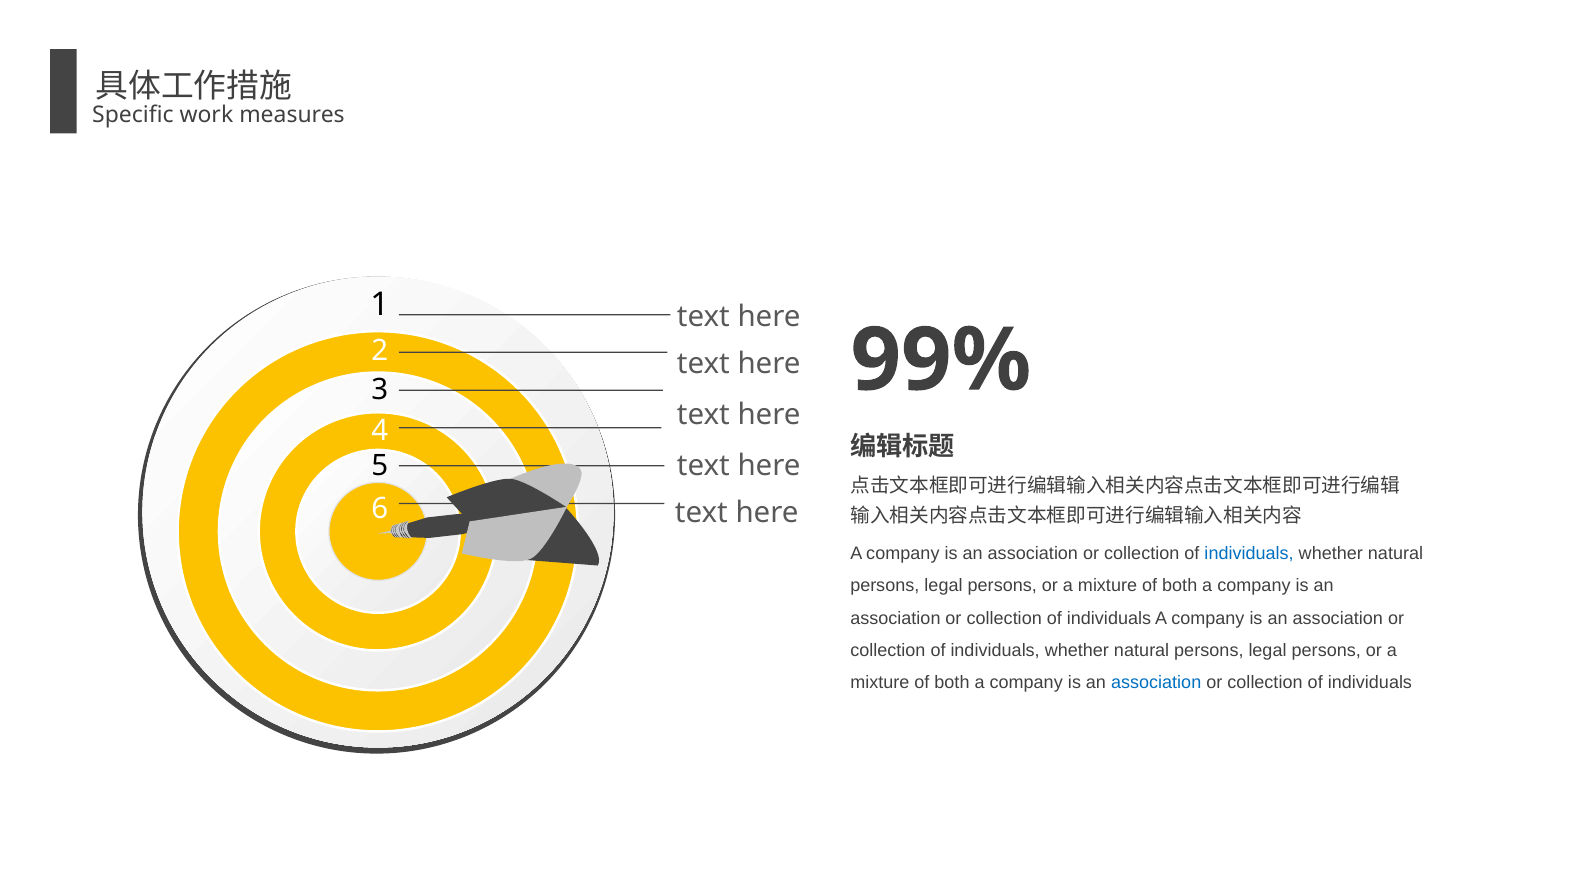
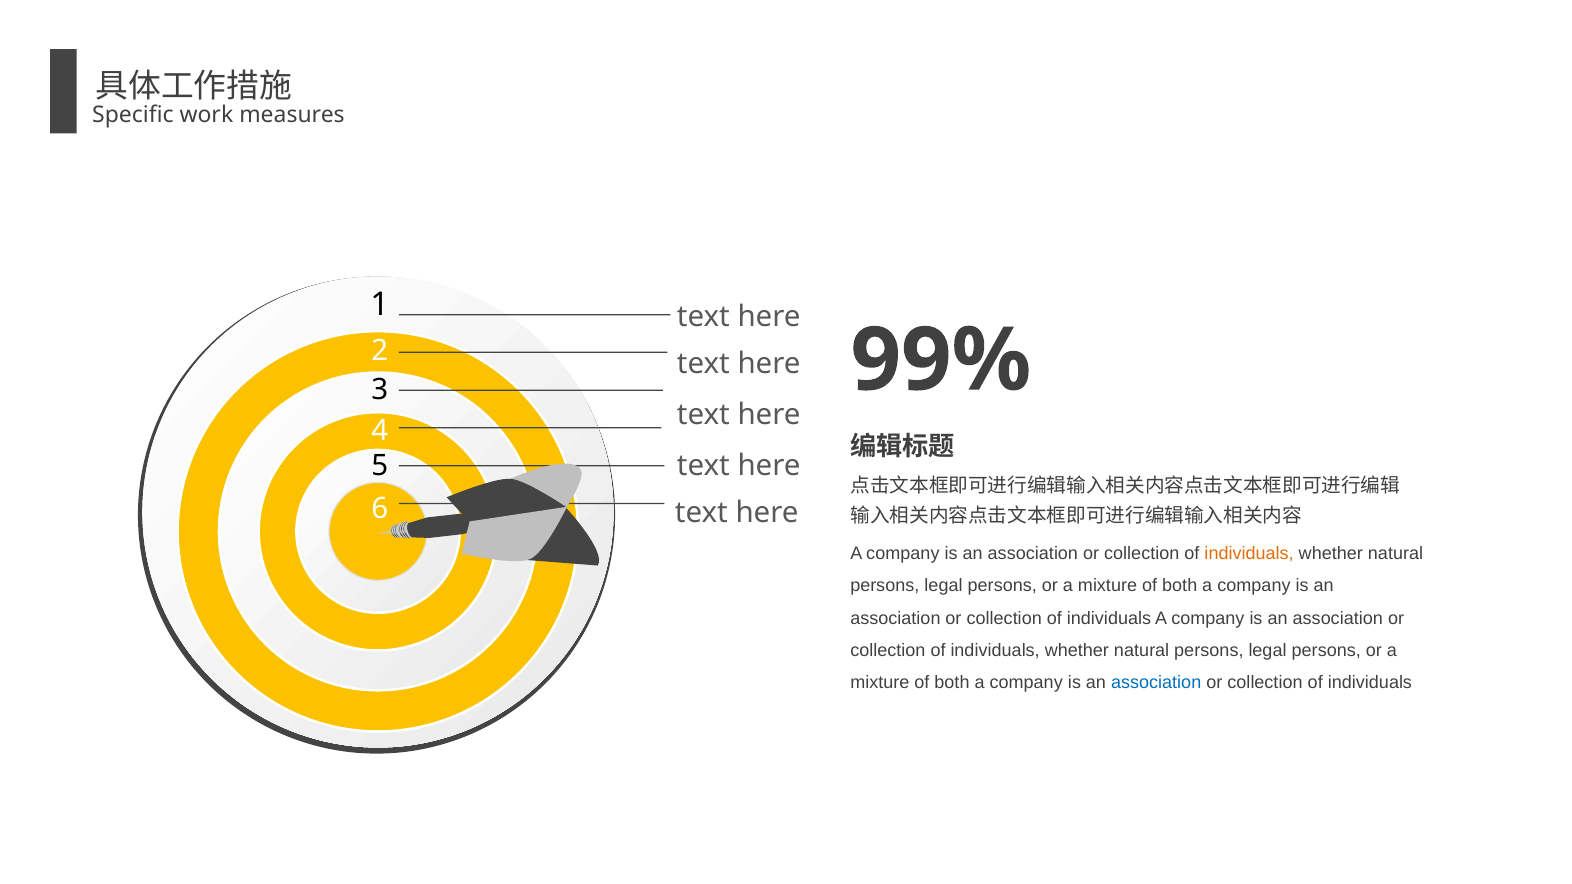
individuals at (1249, 553) colour: blue -> orange
